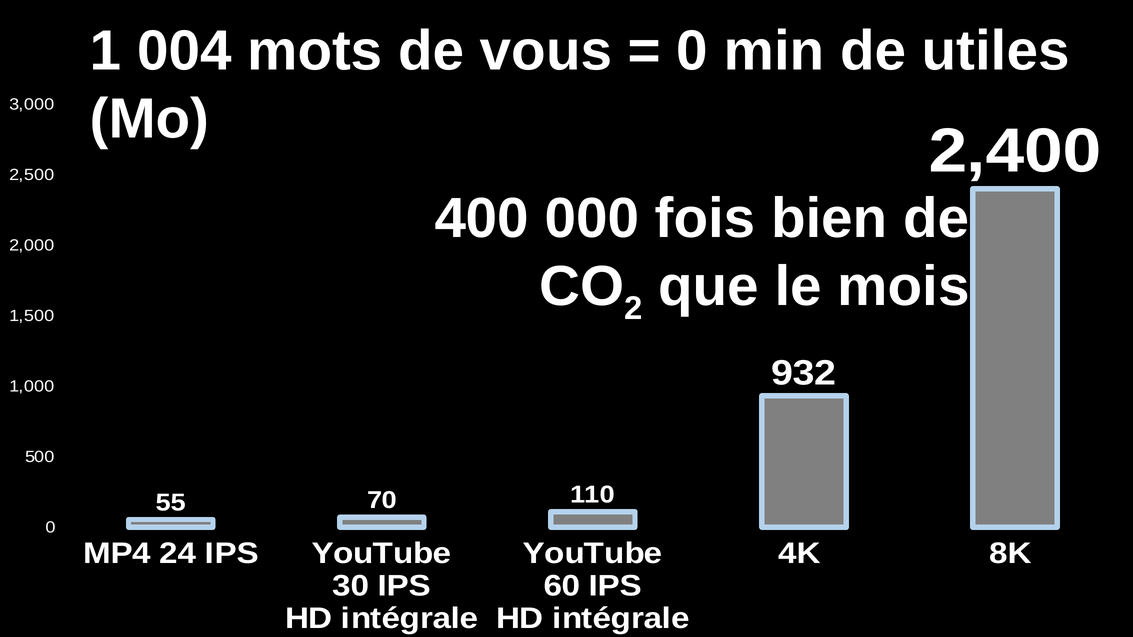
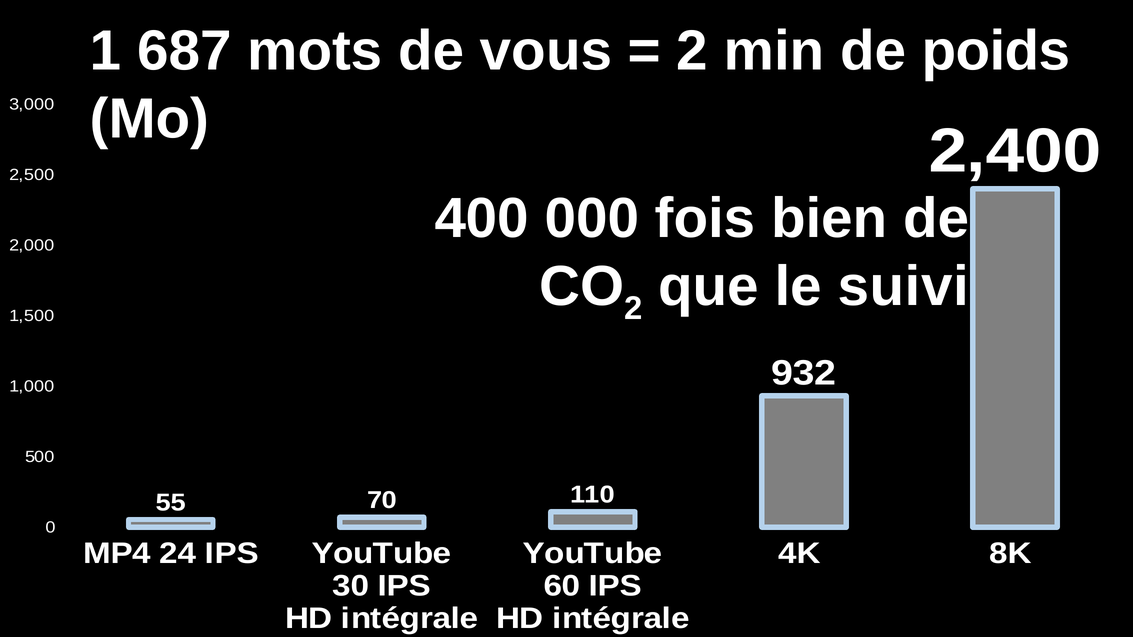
004: 004 -> 687
0 at (692, 51): 0 -> 2
utiles: utiles -> poids
mois: mois -> suivi
